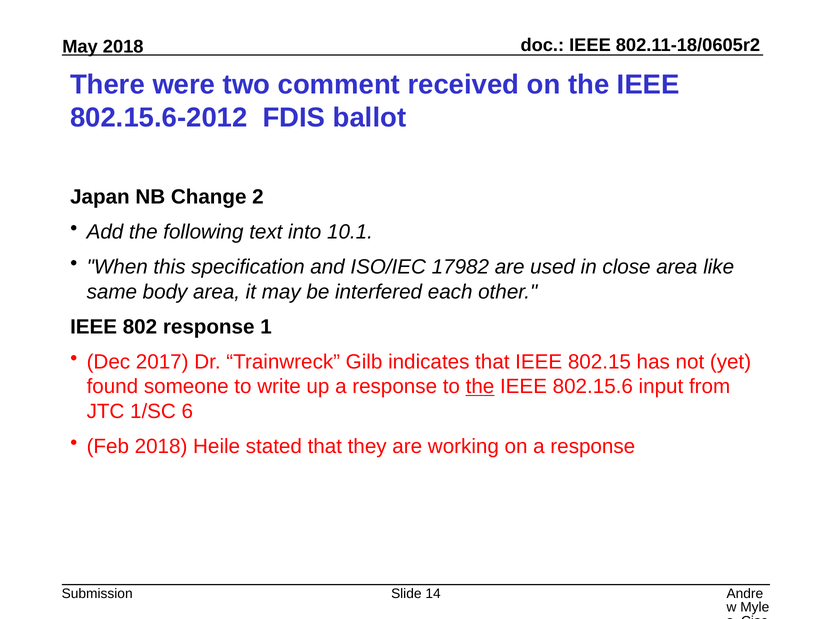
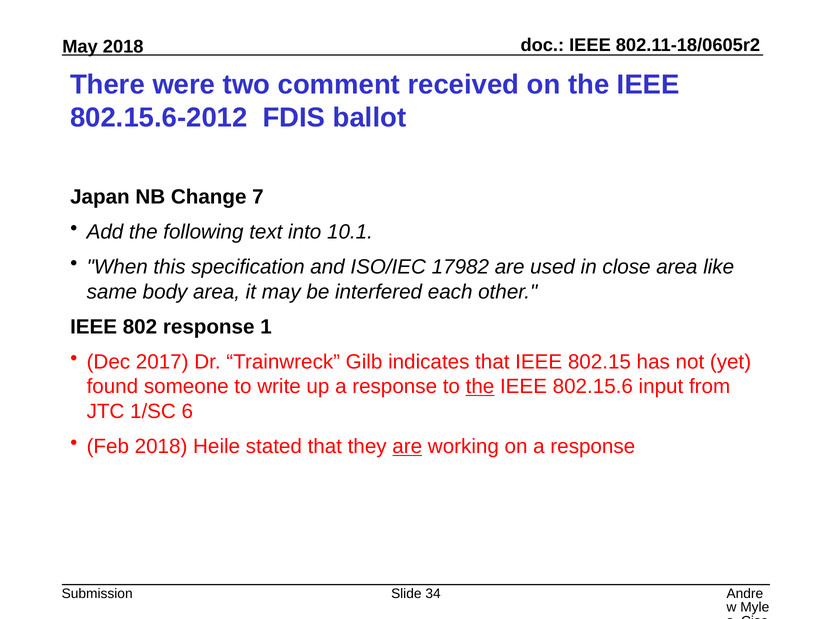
2: 2 -> 7
are at (407, 446) underline: none -> present
14: 14 -> 34
